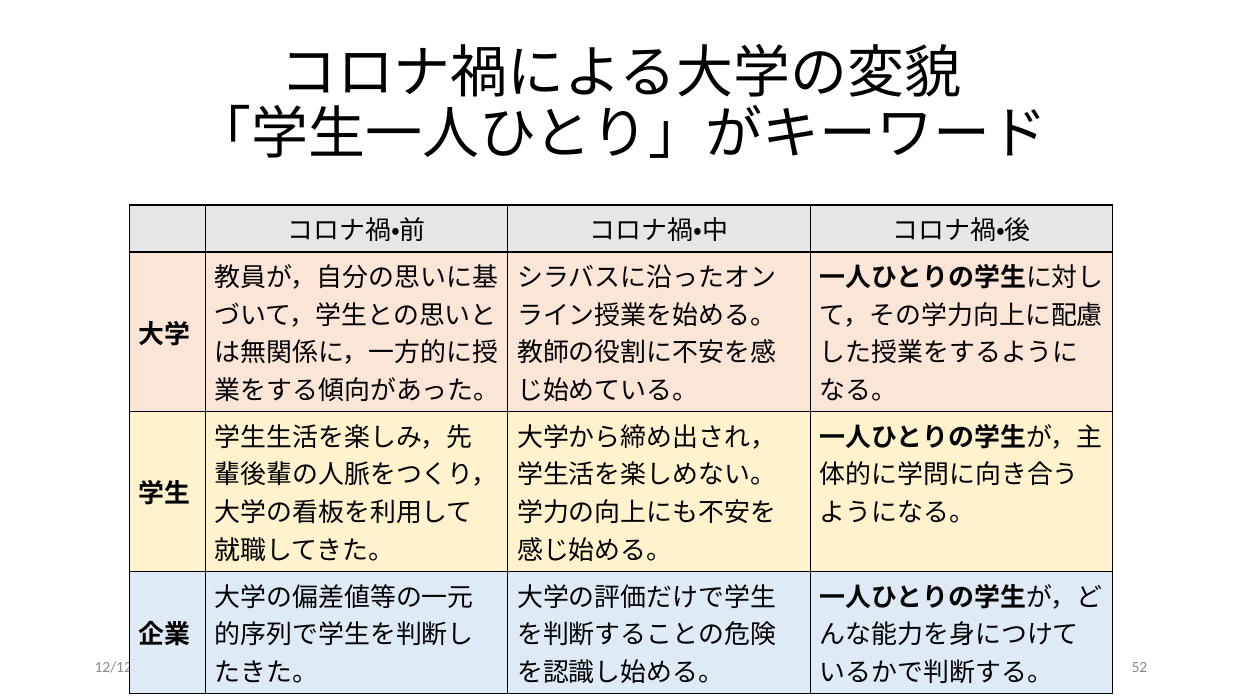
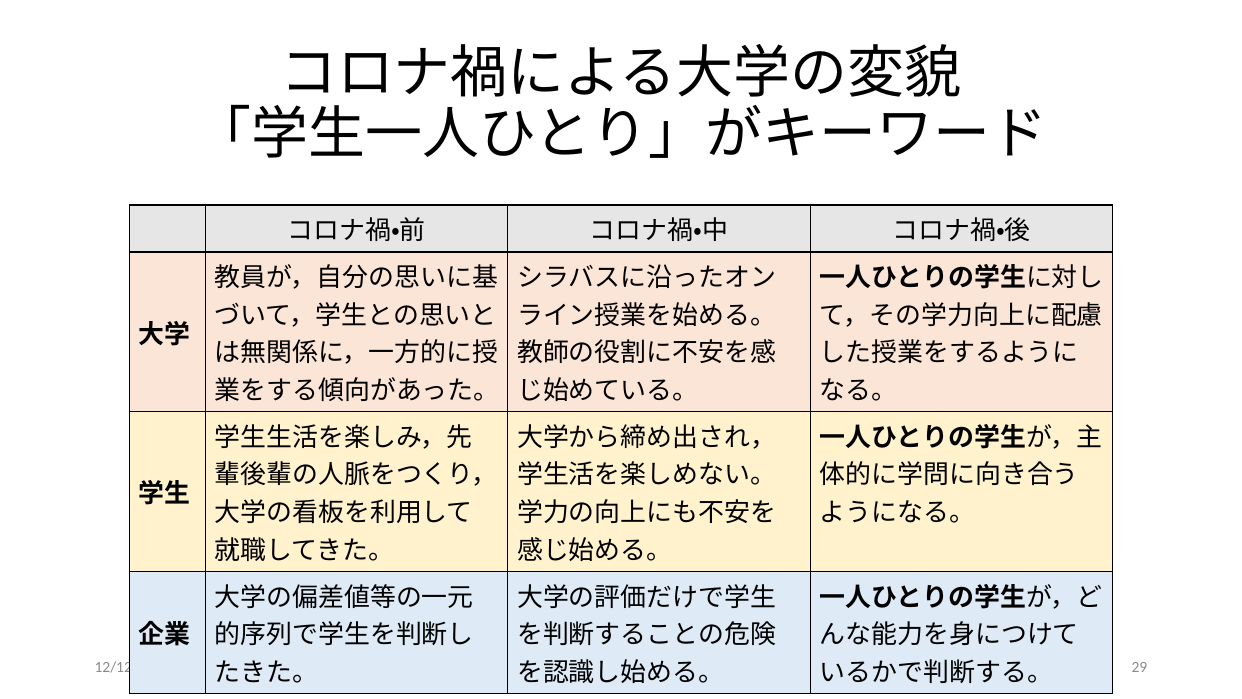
52: 52 -> 29
